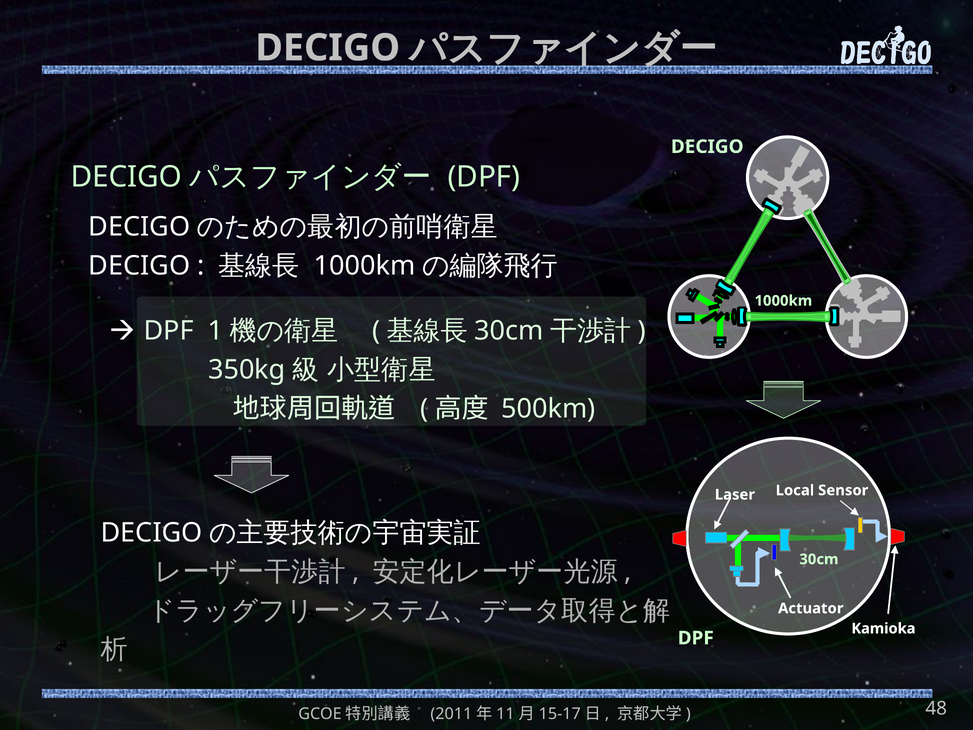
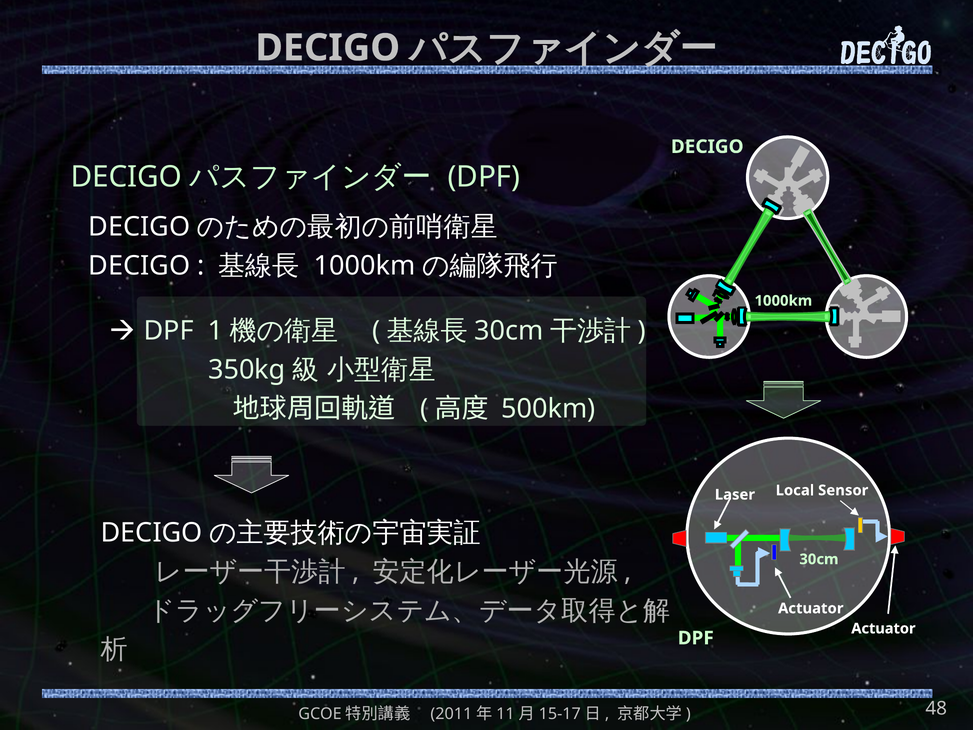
Kamioka at (883, 628): Kamioka -> Actuator
